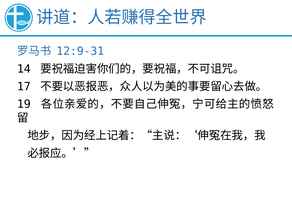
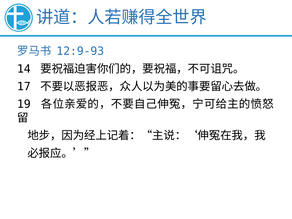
12:9-31: 12:9-31 -> 12:9-93
